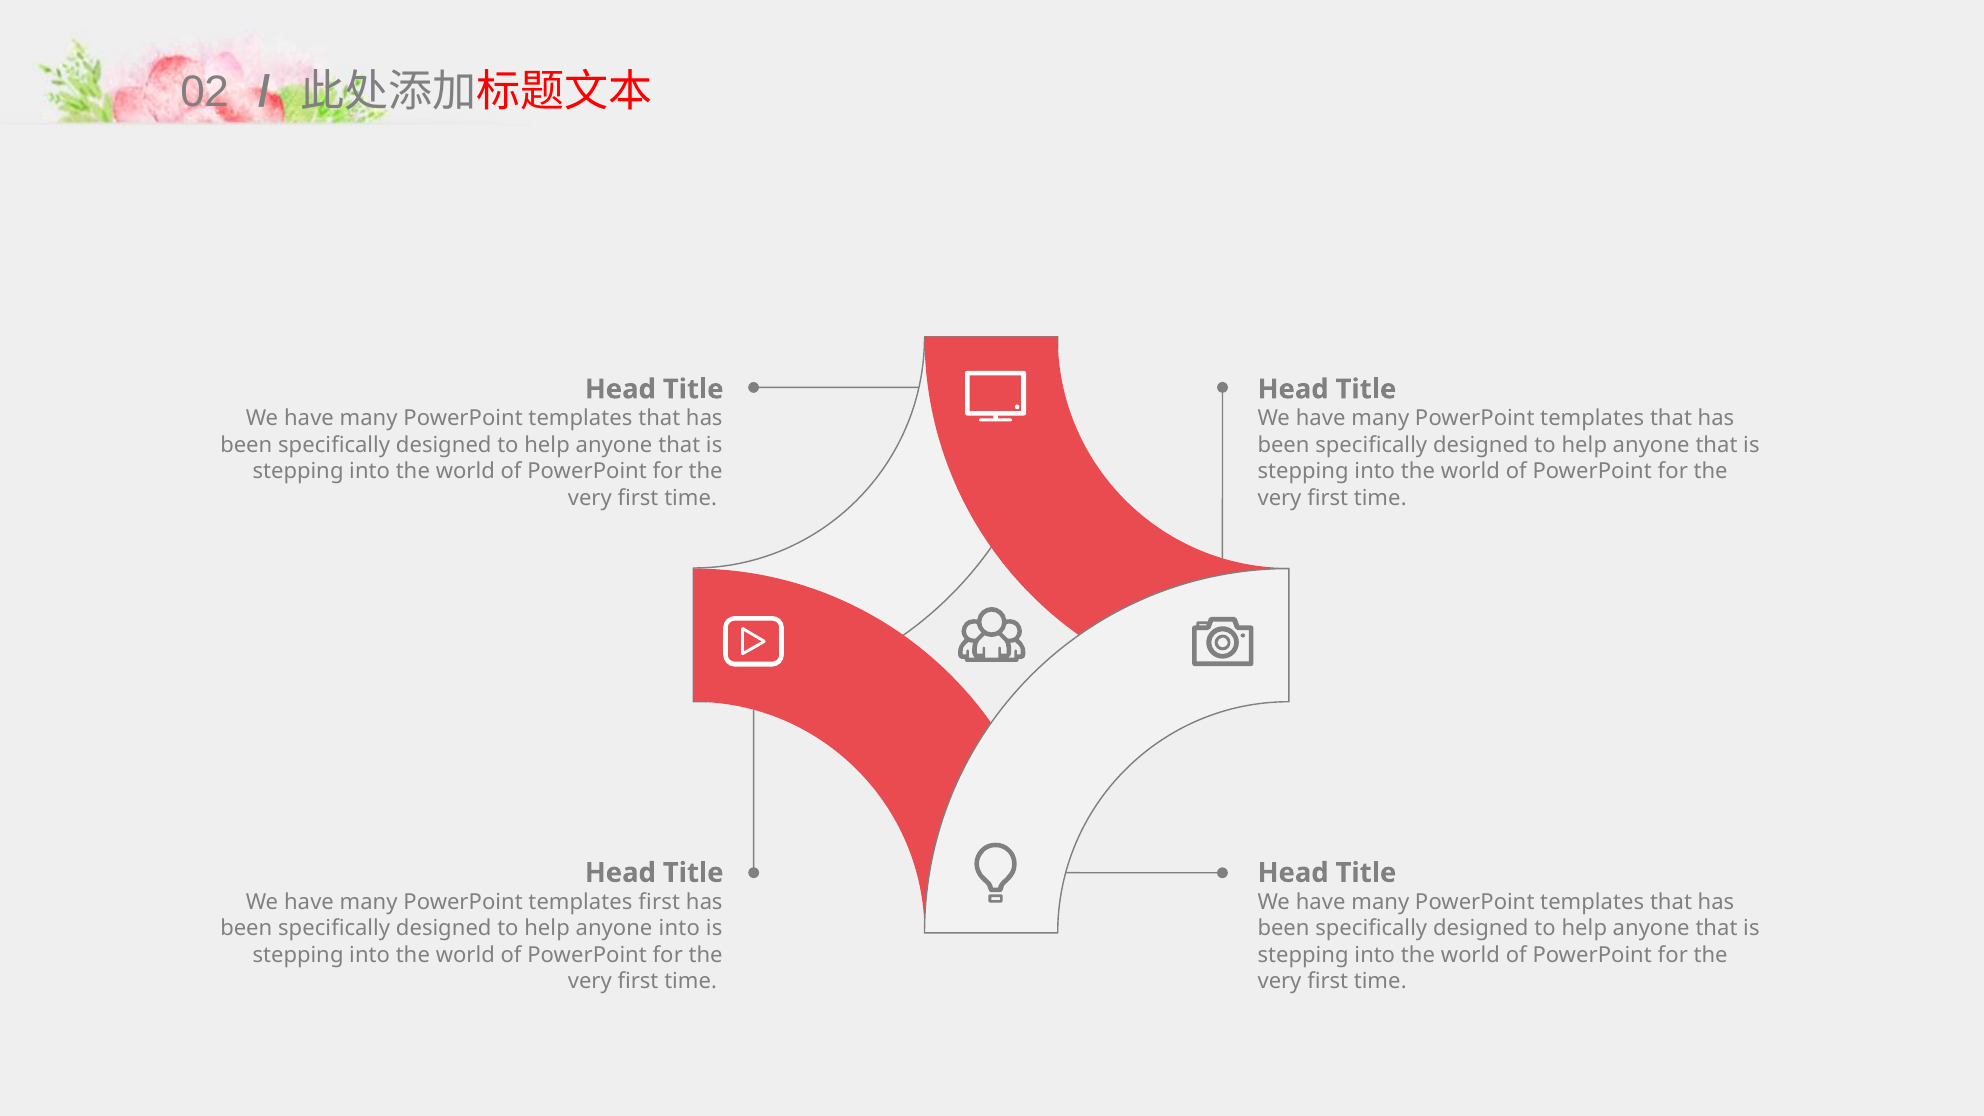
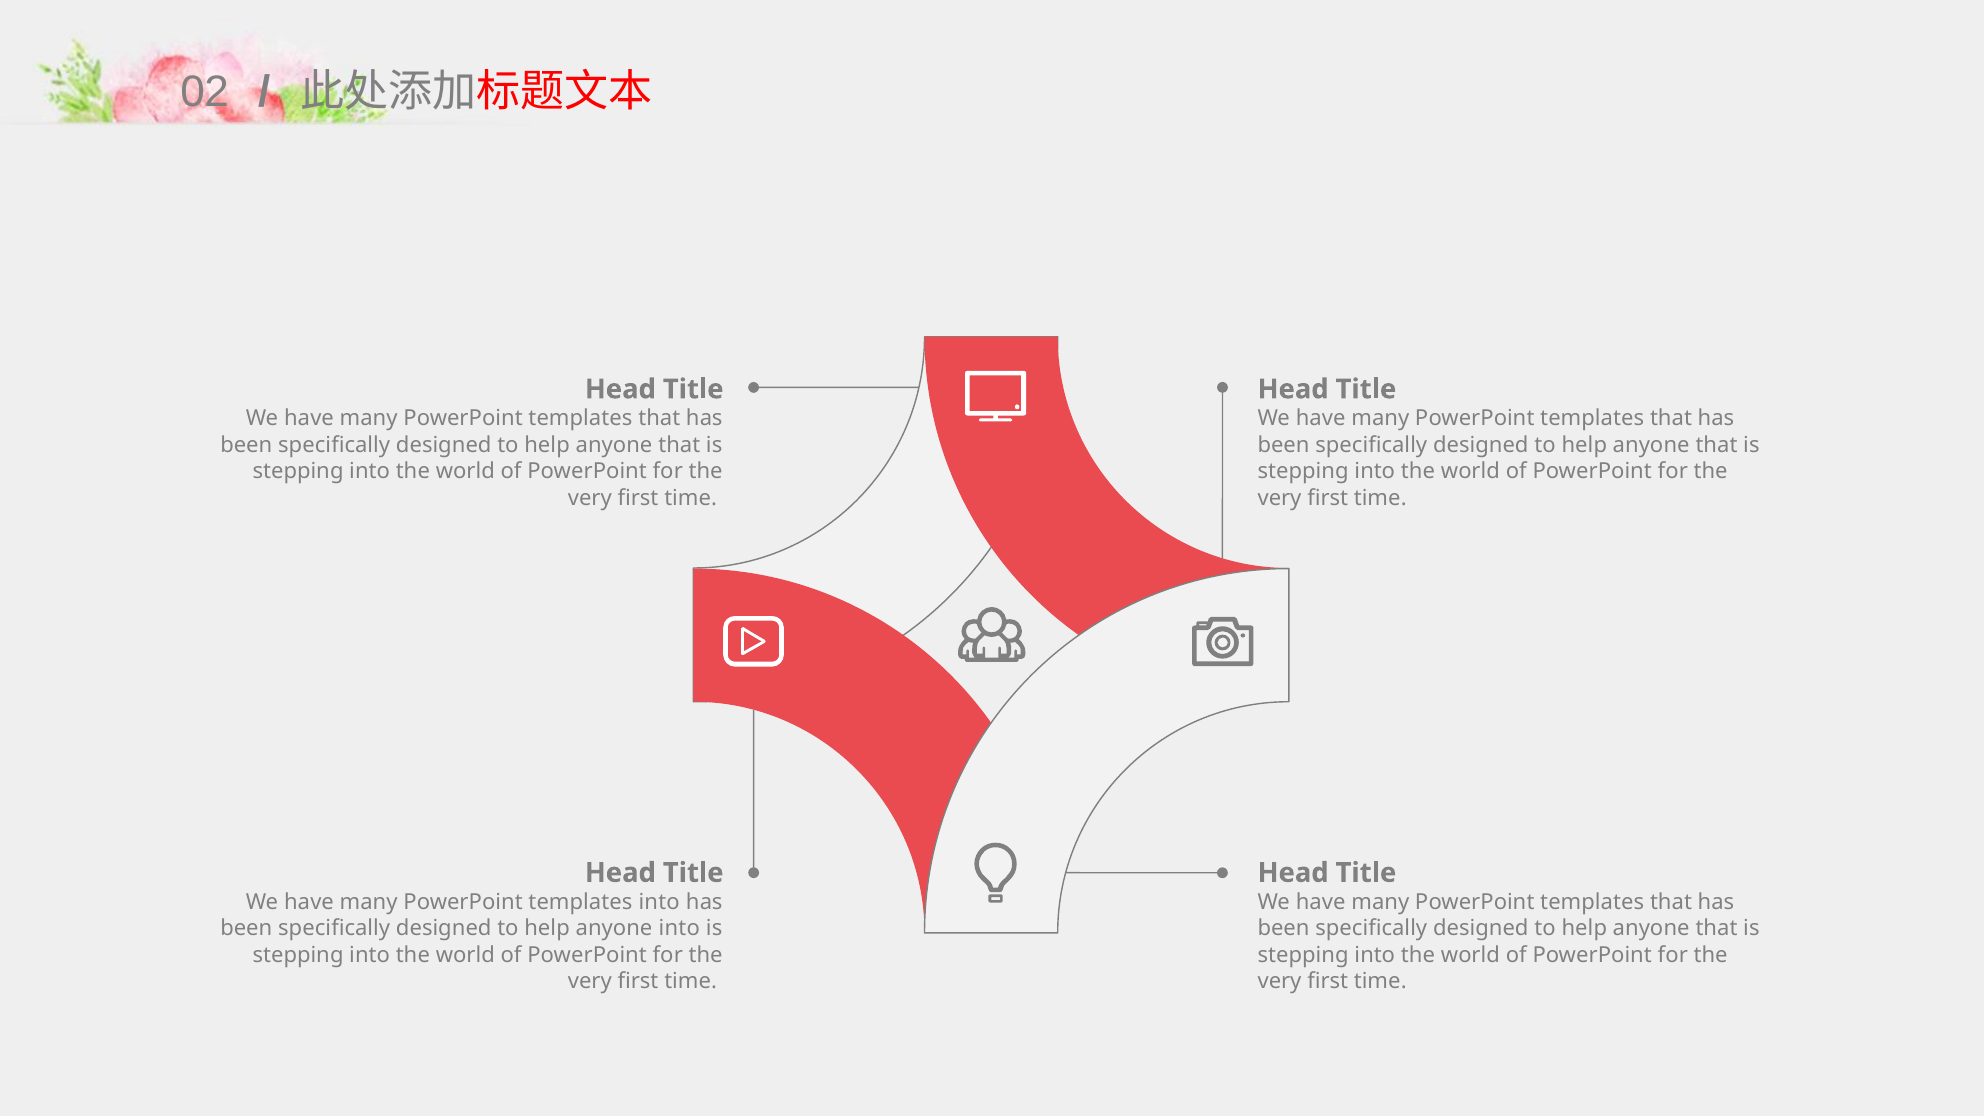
templates first: first -> into
